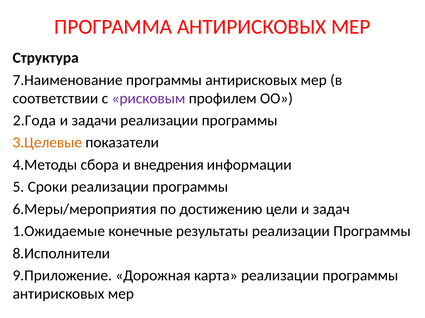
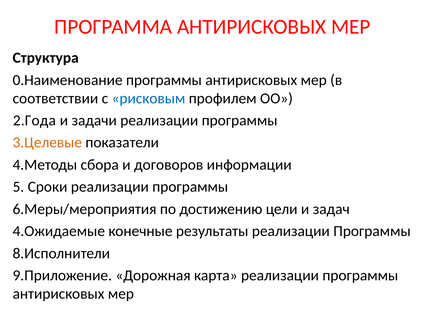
7.Наименование: 7.Наименование -> 0.Наименование
рисковым colour: purple -> blue
внедрения: внедрения -> договоров
1.Ожидаемые: 1.Ожидаемые -> 4.Ожидаемые
